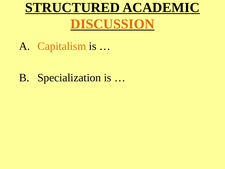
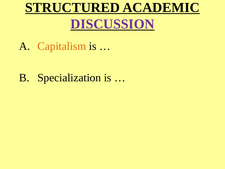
DISCUSSION colour: orange -> purple
